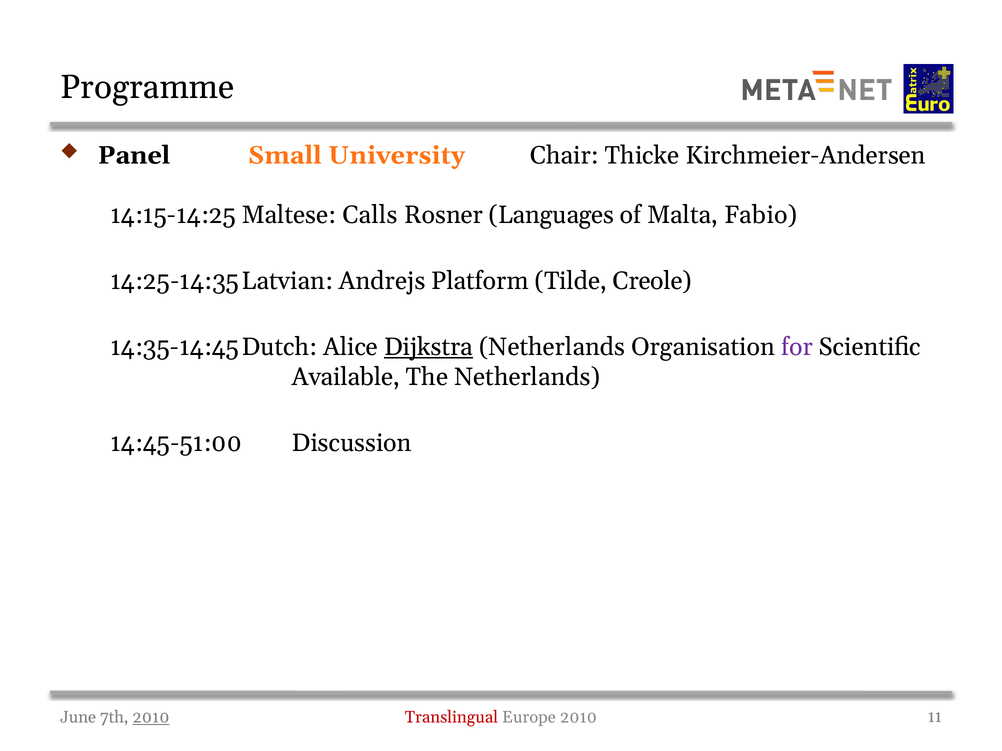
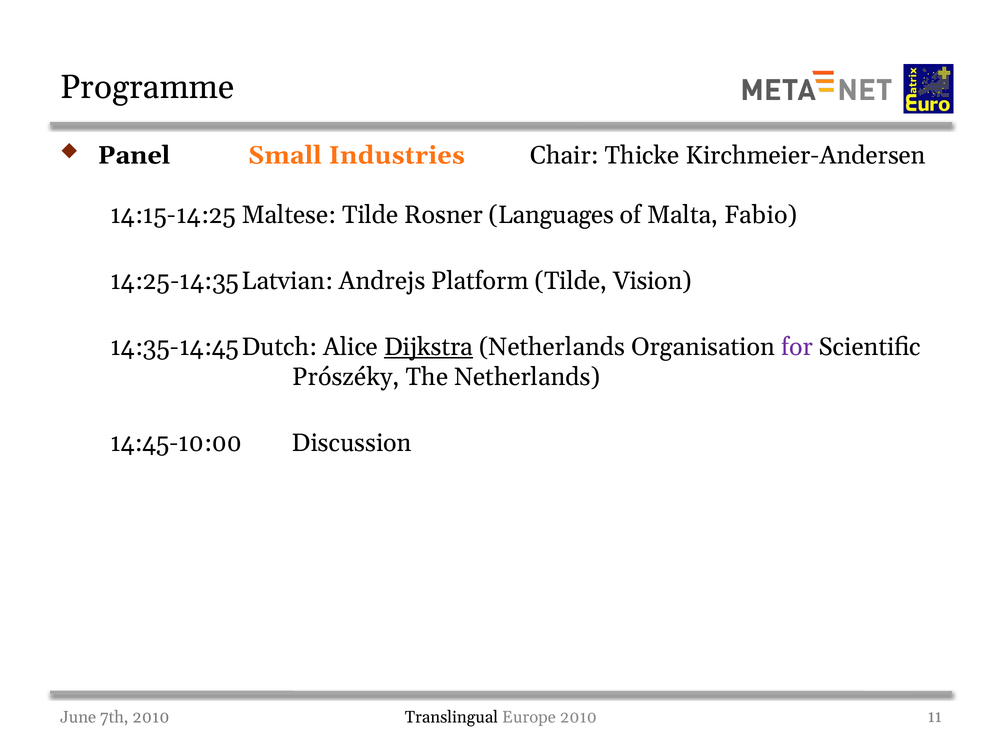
University: University -> Industries
Calls at (370, 215): Calls -> Tilde
Creole: Creole -> Vision
Available: Available -> Prószéky
14:45-51:00: 14:45-51:00 -> 14:45-10:00
2010 at (151, 718) underline: present -> none
Translingual colour: red -> black
